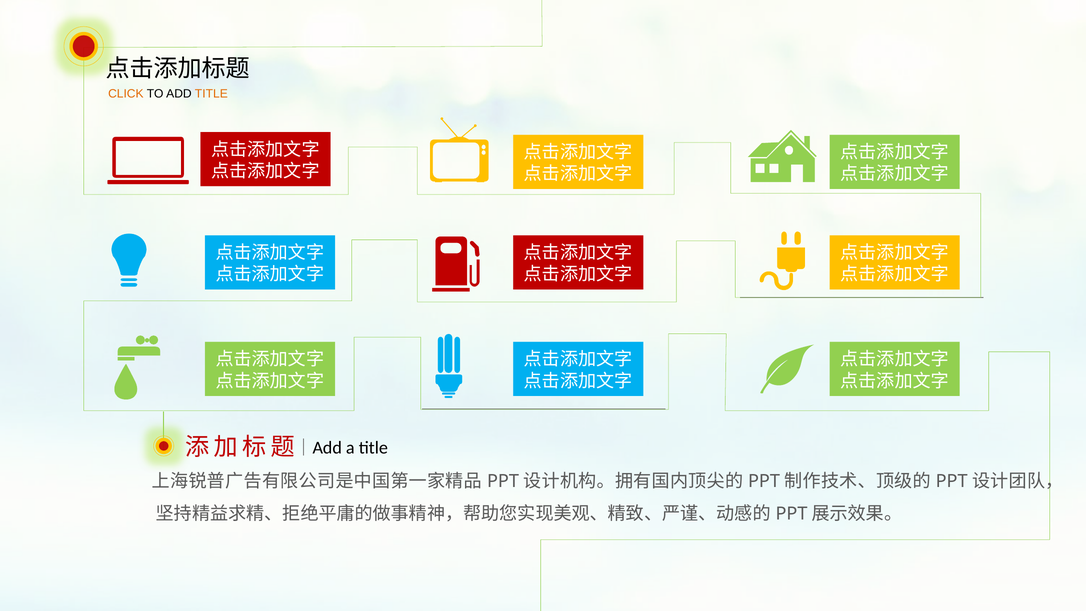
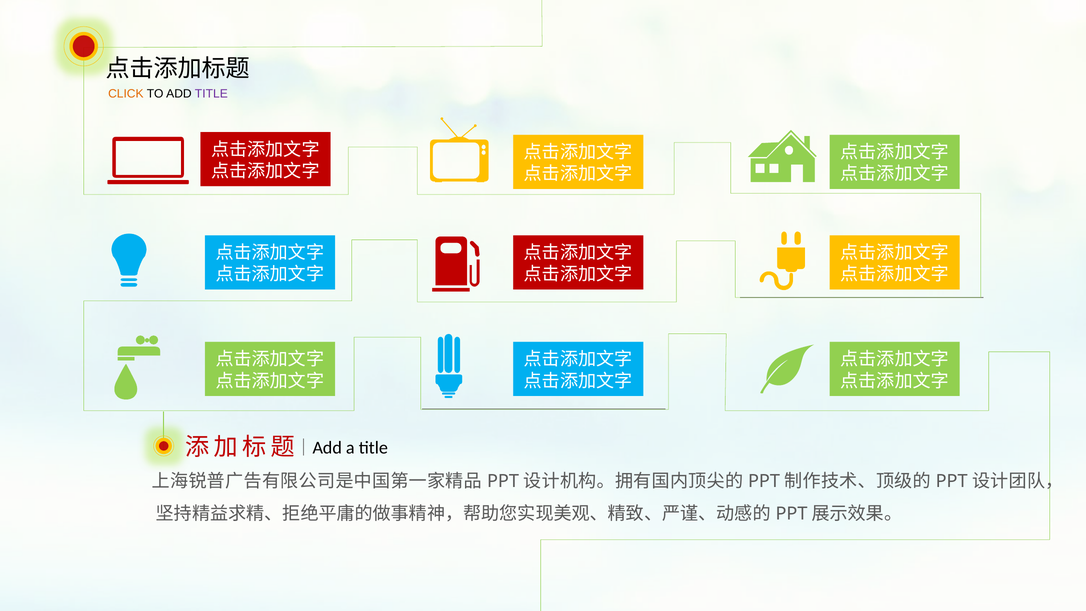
TITLE at (211, 94) colour: orange -> purple
